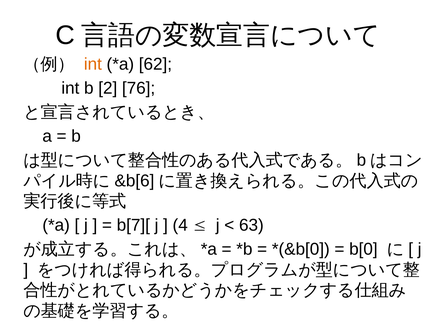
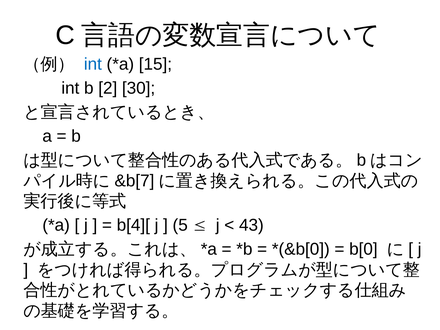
int at (93, 64) colour: orange -> blue
62: 62 -> 15
76: 76 -> 30
&b[6: &b[6 -> &b[7
b[7][: b[7][ -> b[4][
4: 4 -> 5
63: 63 -> 43
